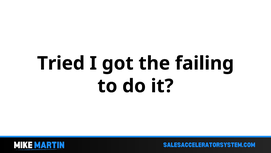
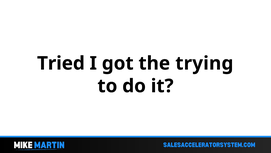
failing: failing -> trying
